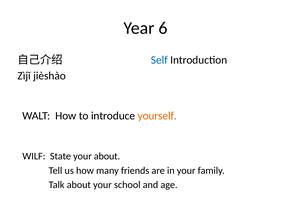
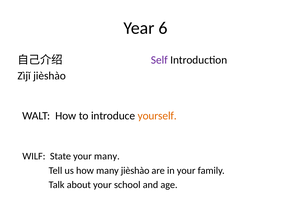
Self colour: blue -> purple
your about: about -> many
many friends: friends -> jièshào
